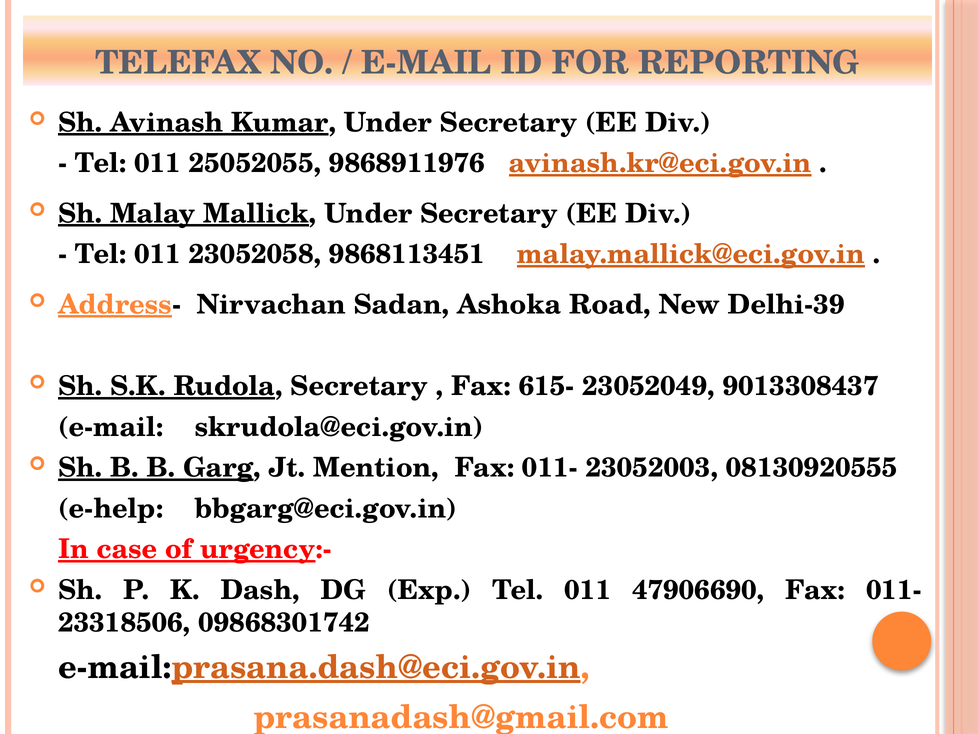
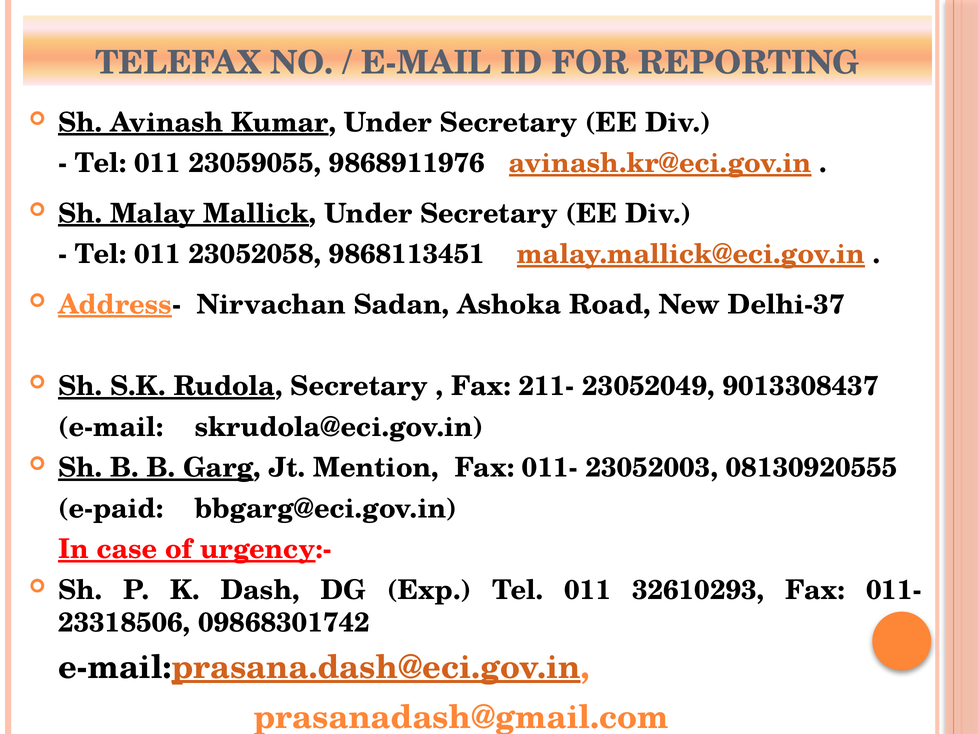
25052055: 25052055 -> 23059055
Delhi-39: Delhi-39 -> Delhi-37
615-: 615- -> 211-
e-help: e-help -> e-paid
47906690: 47906690 -> 32610293
